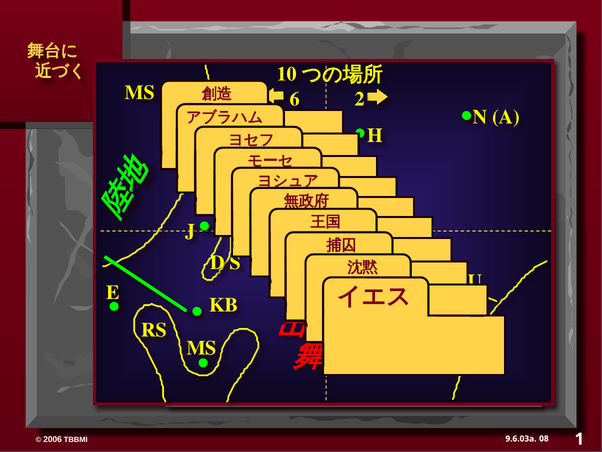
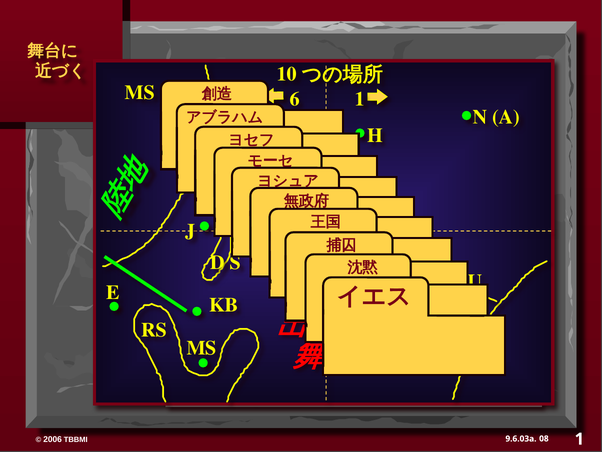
2 at (360, 99): 2 -> 1
